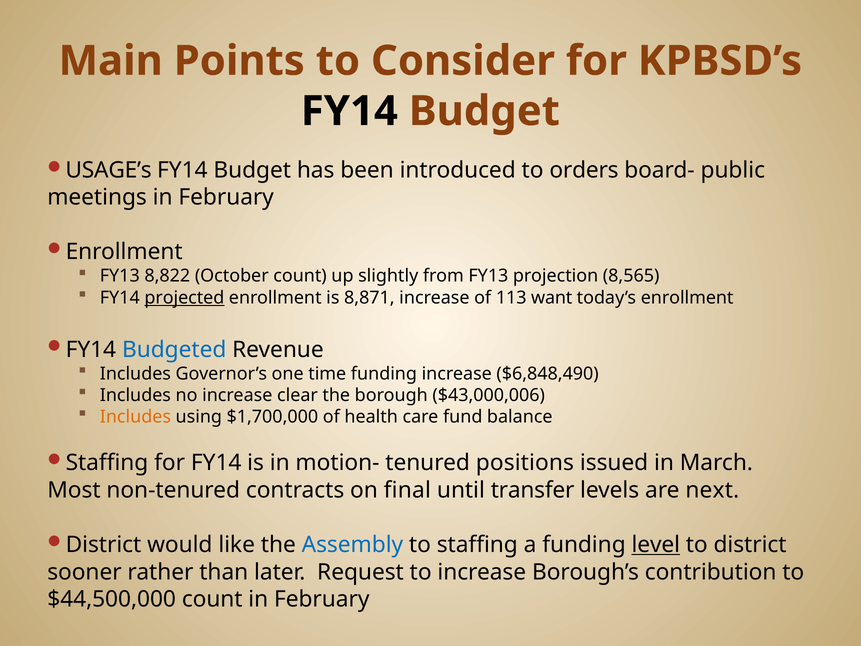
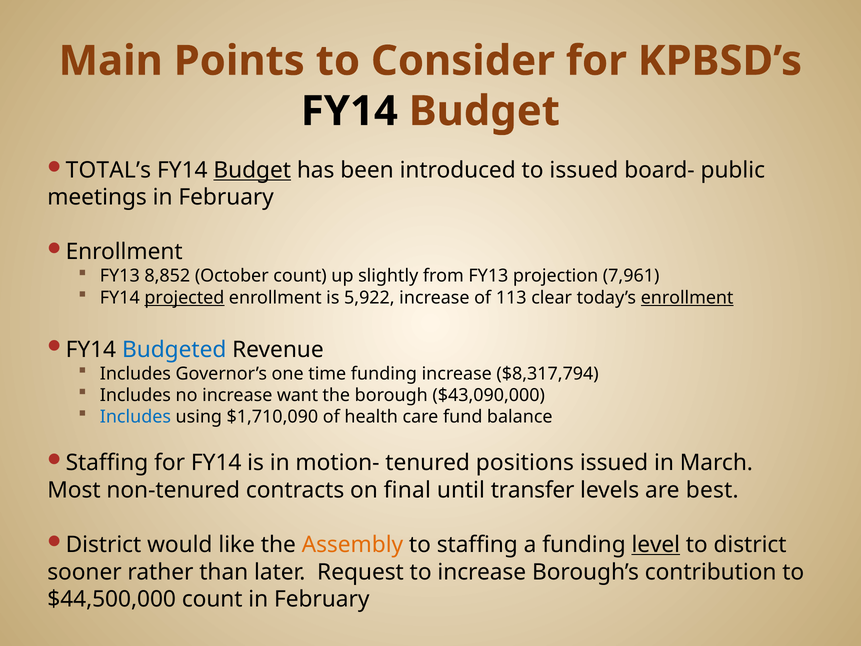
USAGE’s: USAGE’s -> TOTAL’s
Budget at (252, 170) underline: none -> present
to orders: orders -> issued
8,822: 8,822 -> 8,852
8,565: 8,565 -> 7,961
8,871: 8,871 -> 5,922
want: want -> clear
enrollment at (687, 297) underline: none -> present
$6,848,490: $6,848,490 -> $8,317,794
clear: clear -> want
$43,000,006: $43,000,006 -> $43,090,000
Includes at (135, 417) colour: orange -> blue
$1,700,000: $1,700,000 -> $1,710,090
next: next -> best
Assembly colour: blue -> orange
